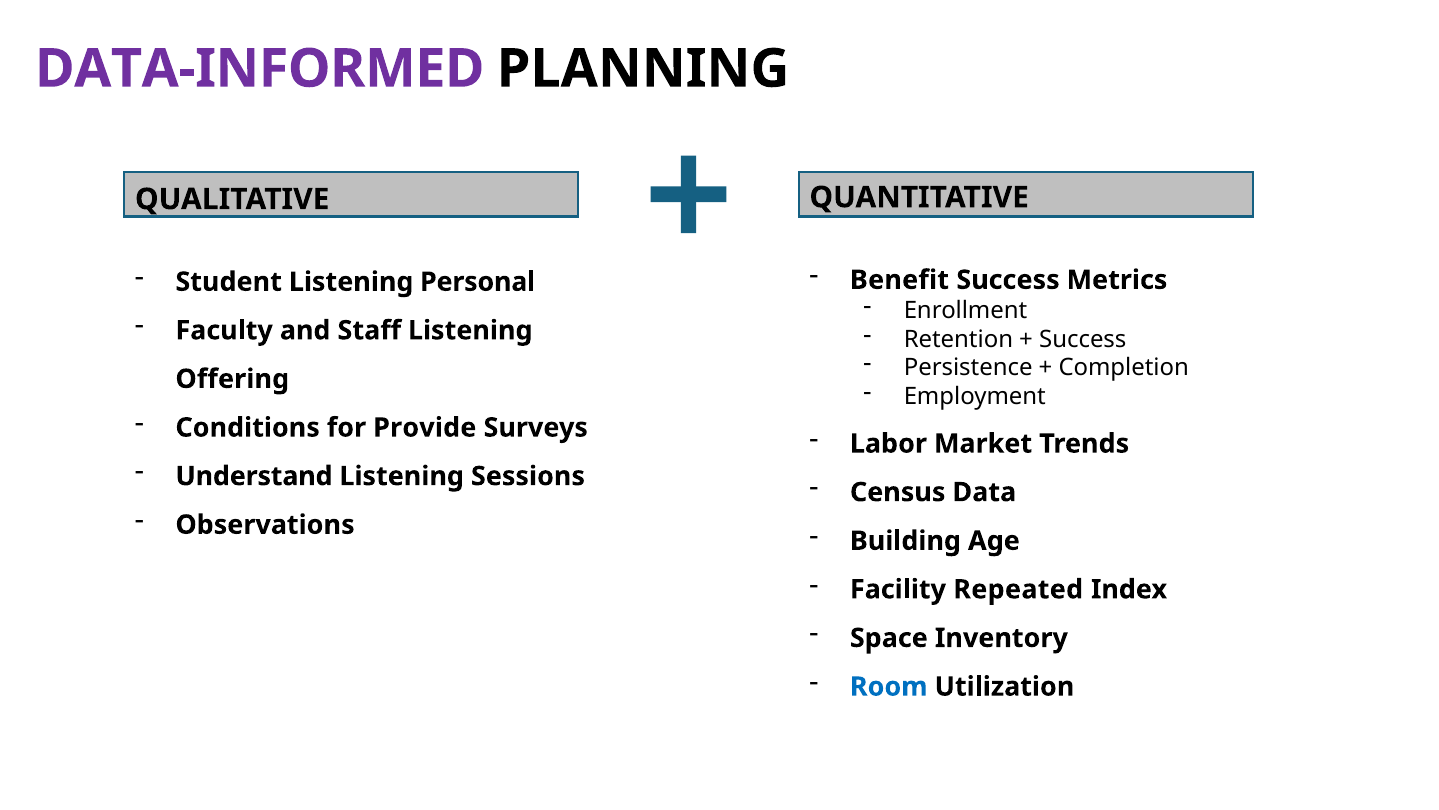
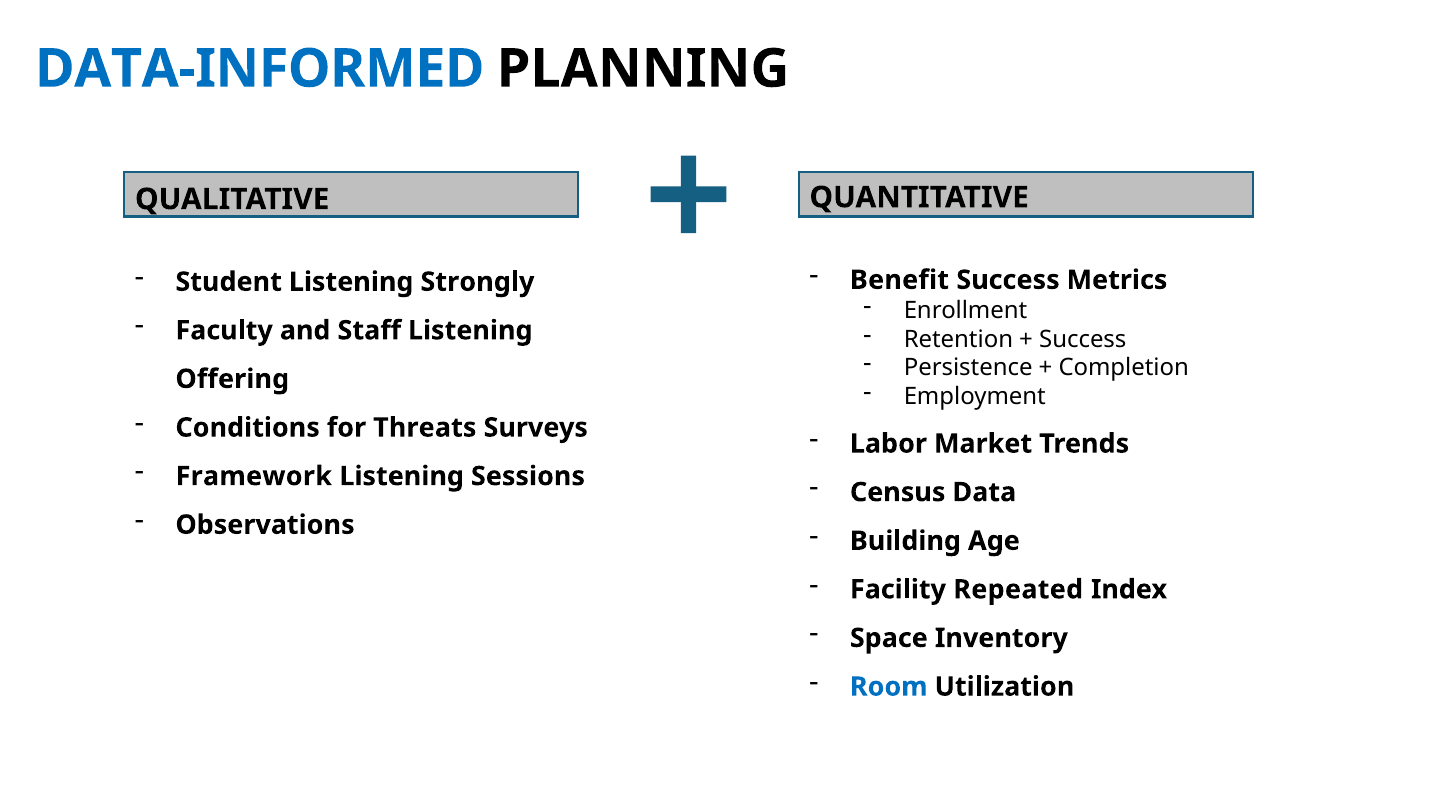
DATA-INFORMED colour: purple -> blue
Personal: Personal -> Strongly
Provide: Provide -> Threats
Understand: Understand -> Framework
